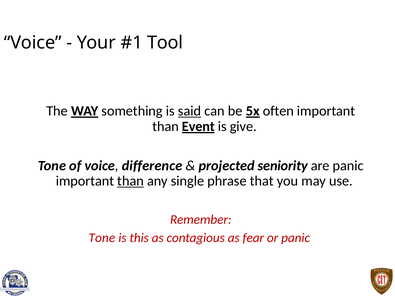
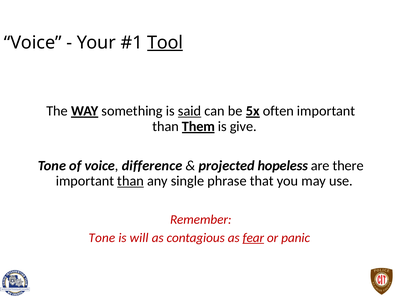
Tool underline: none -> present
Event: Event -> Them
seniority: seniority -> hopeless
are panic: panic -> there
this: this -> will
fear underline: none -> present
